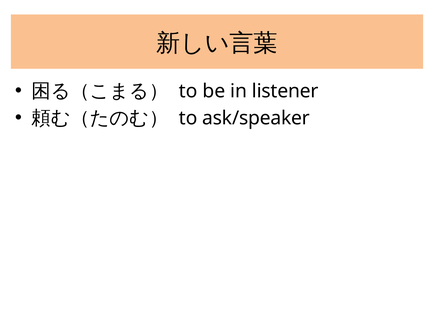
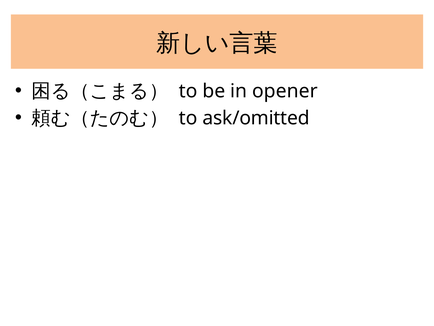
listener: listener -> opener
ask/speaker: ask/speaker -> ask/omitted
